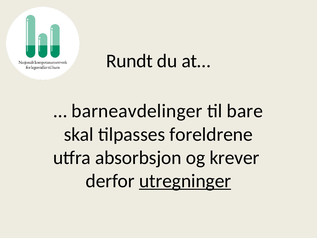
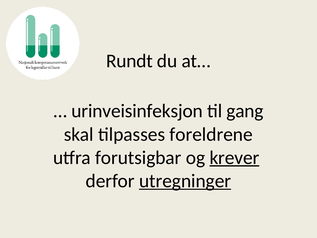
barneavdelinger: barneavdelinger -> urinveisinfeksjon
bare: bare -> gang
absorbsjon: absorbsjon -> forutsigbar
krever underline: none -> present
